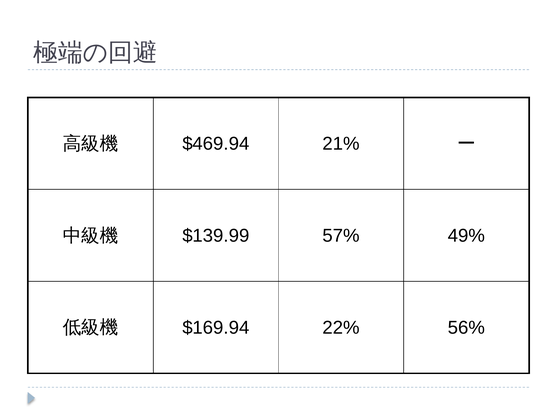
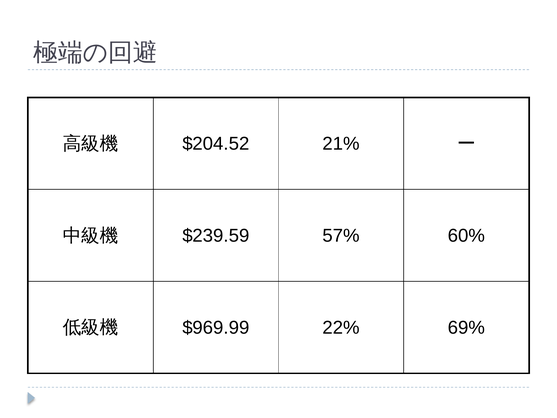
$469.94: $469.94 -> $204.52
$139.99: $139.99 -> $239.59
49%: 49% -> 60%
$169.94: $169.94 -> $969.99
56%: 56% -> 69%
